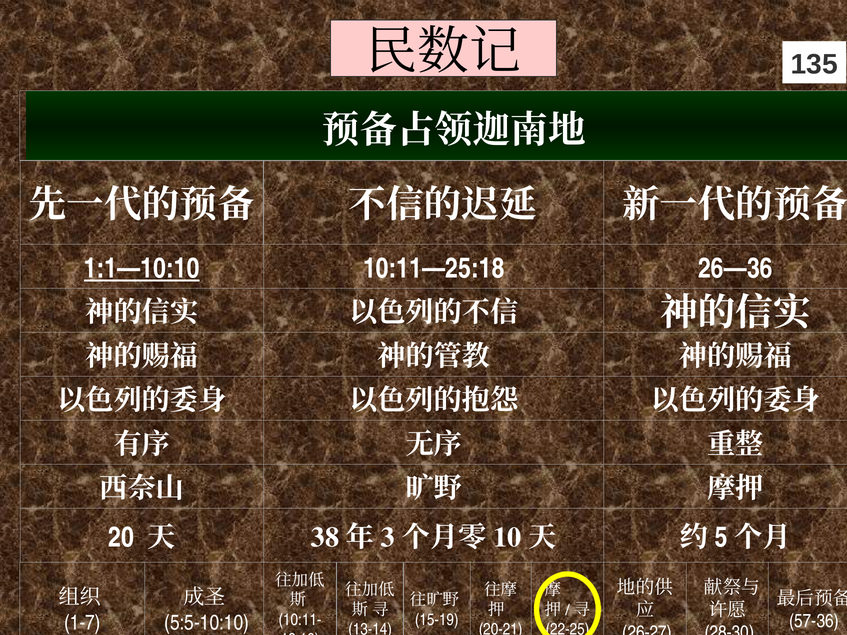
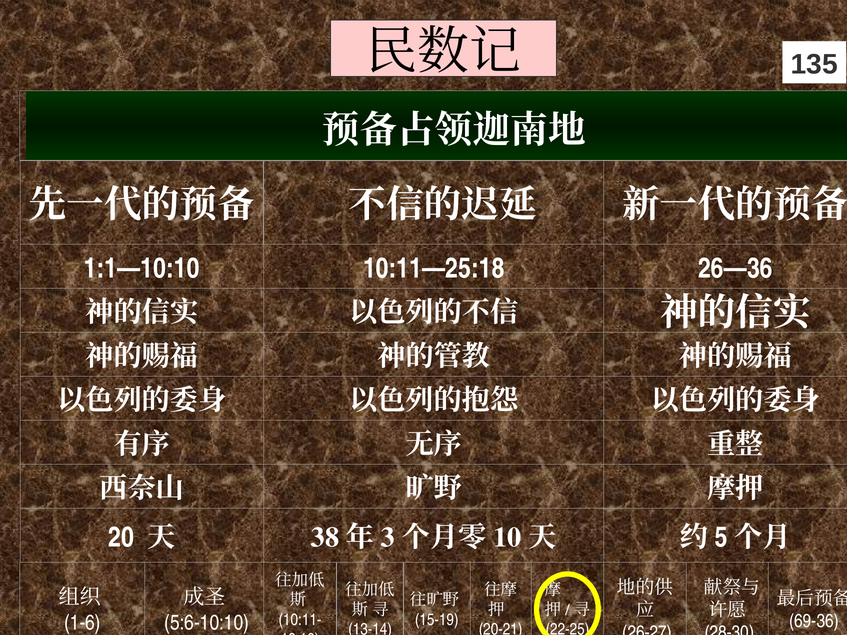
1:1—10:10 underline: present -> none
57-36: 57-36 -> 69-36
1-7: 1-7 -> 1-6
5:5-10:10: 5:5-10:10 -> 5:6-10:10
